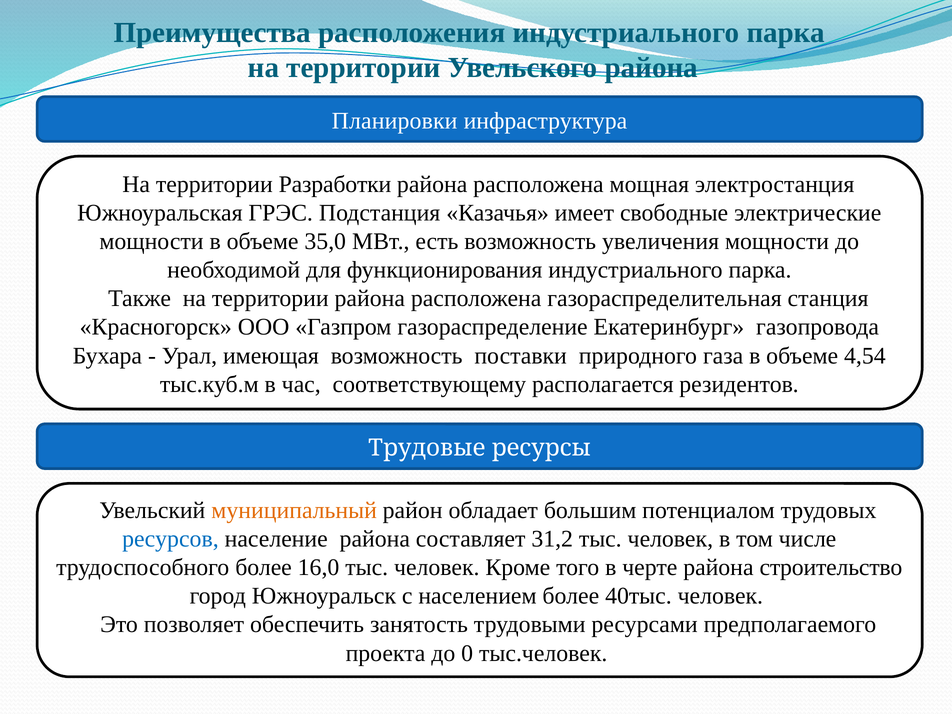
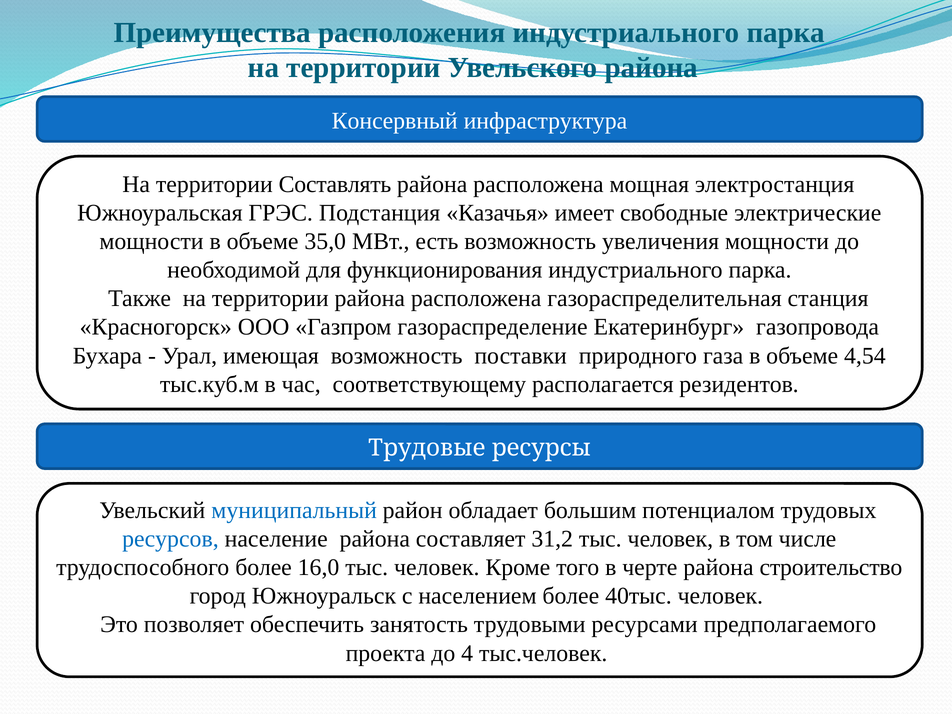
Планировки: Планировки -> Консервный
Разработки: Разработки -> Составлять
муниципальный colour: orange -> blue
0: 0 -> 4
